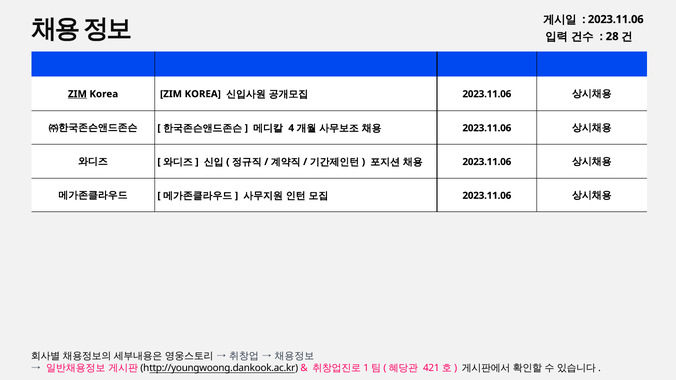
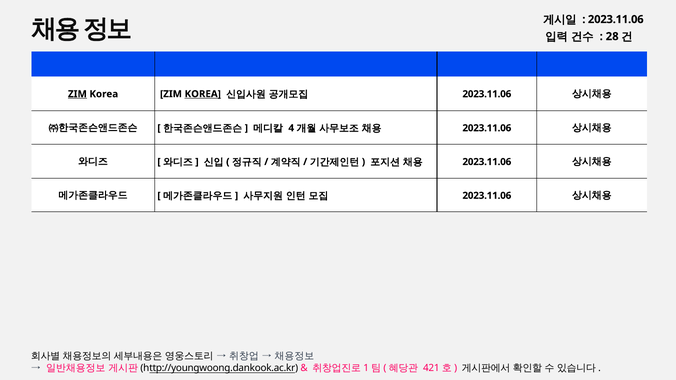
KOREA at (203, 94) underline: none -> present
